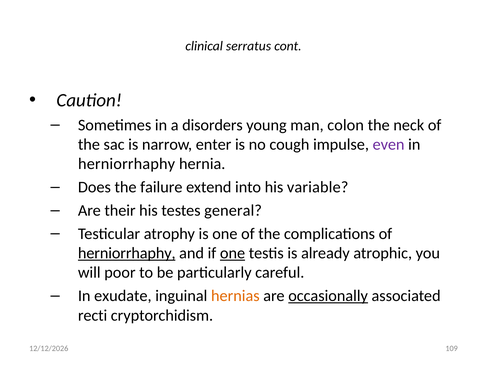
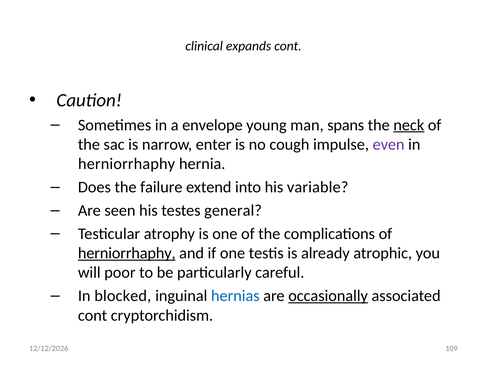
serratus: serratus -> expands
disorders: disorders -> envelope
colon: colon -> spans
neck underline: none -> present
their: their -> seen
one at (233, 253) underline: present -> none
exudate: exudate -> blocked
hernias colour: orange -> blue
recti at (93, 316): recti -> cont
